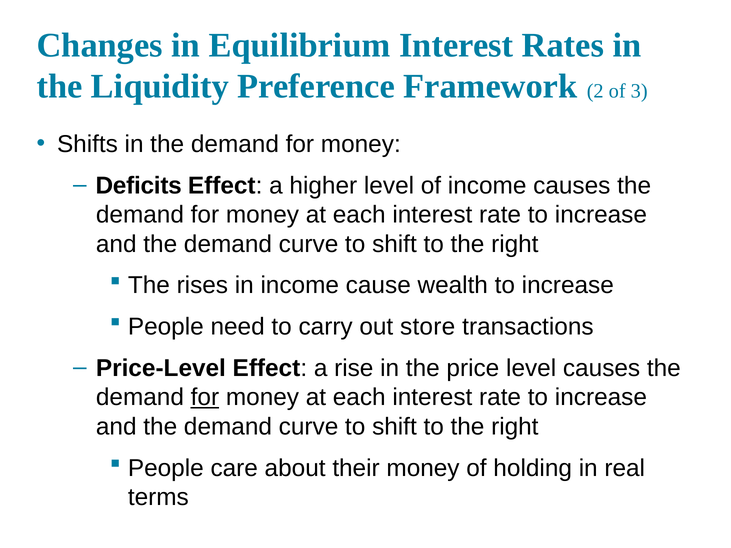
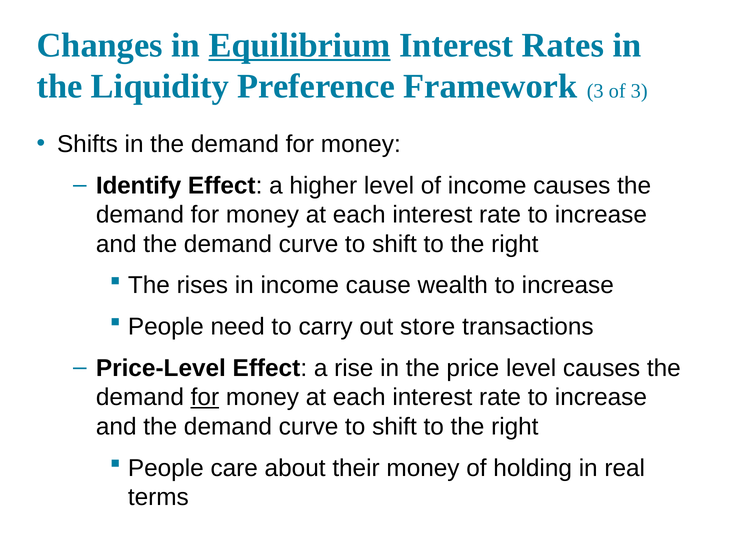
Equilibrium underline: none -> present
Framework 2: 2 -> 3
Deficits: Deficits -> Identify
